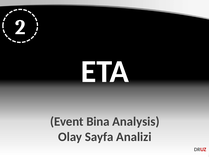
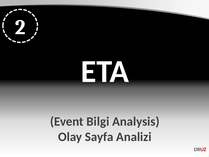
Bina: Bina -> Bilgi
